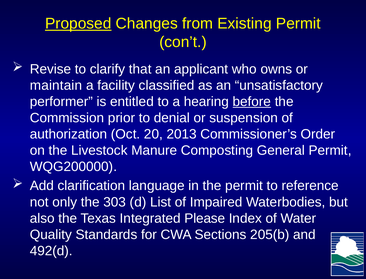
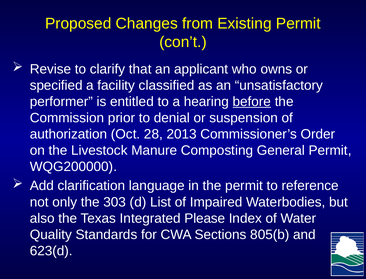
Proposed underline: present -> none
maintain: maintain -> specified
20: 20 -> 28
205(b: 205(b -> 805(b
492(d: 492(d -> 623(d
